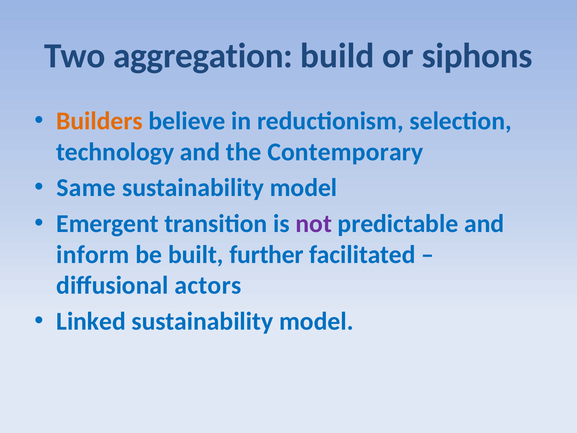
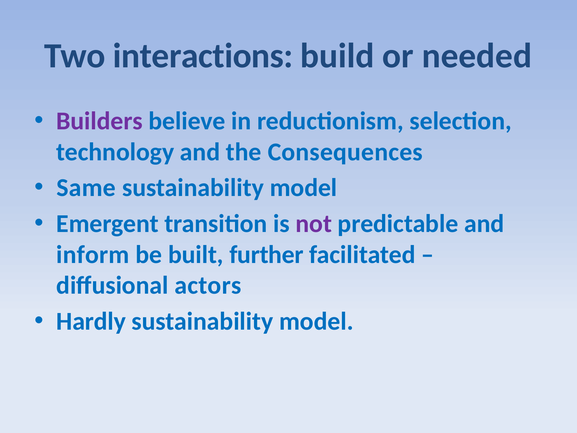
aggregation: aggregation -> interactions
siphons: siphons -> needed
Builders colour: orange -> purple
Contemporary: Contemporary -> Consequences
Linked: Linked -> Hardly
